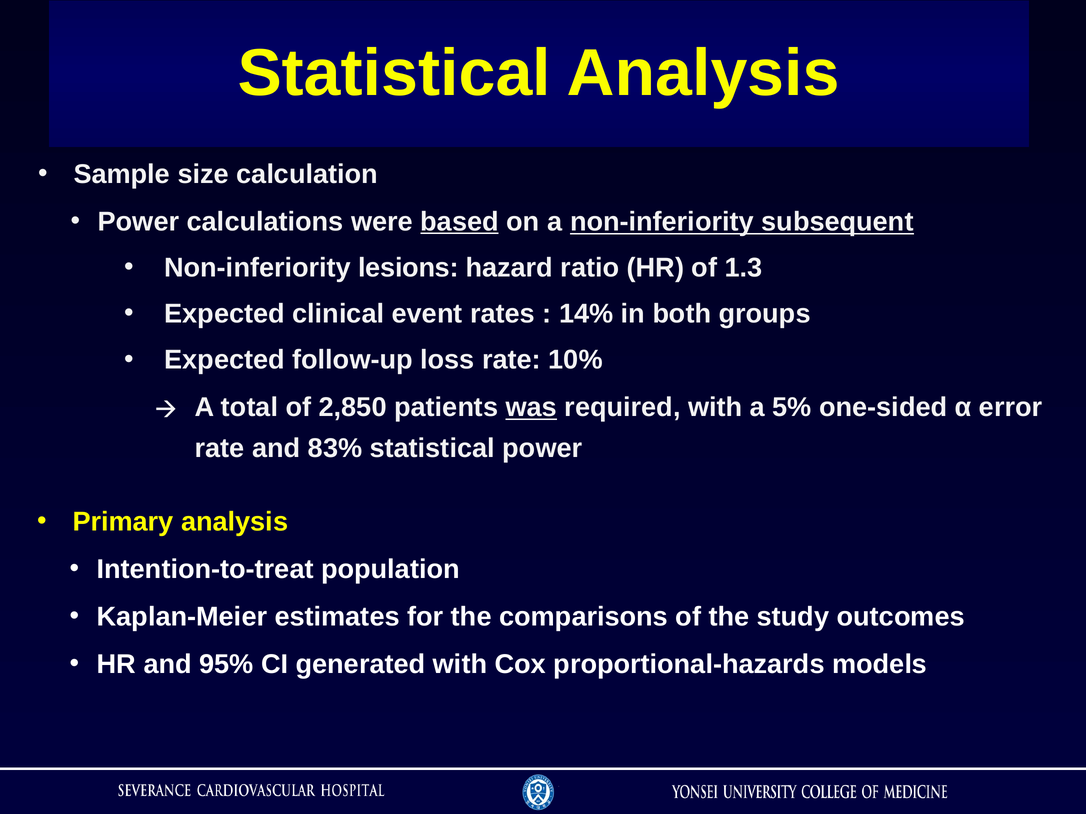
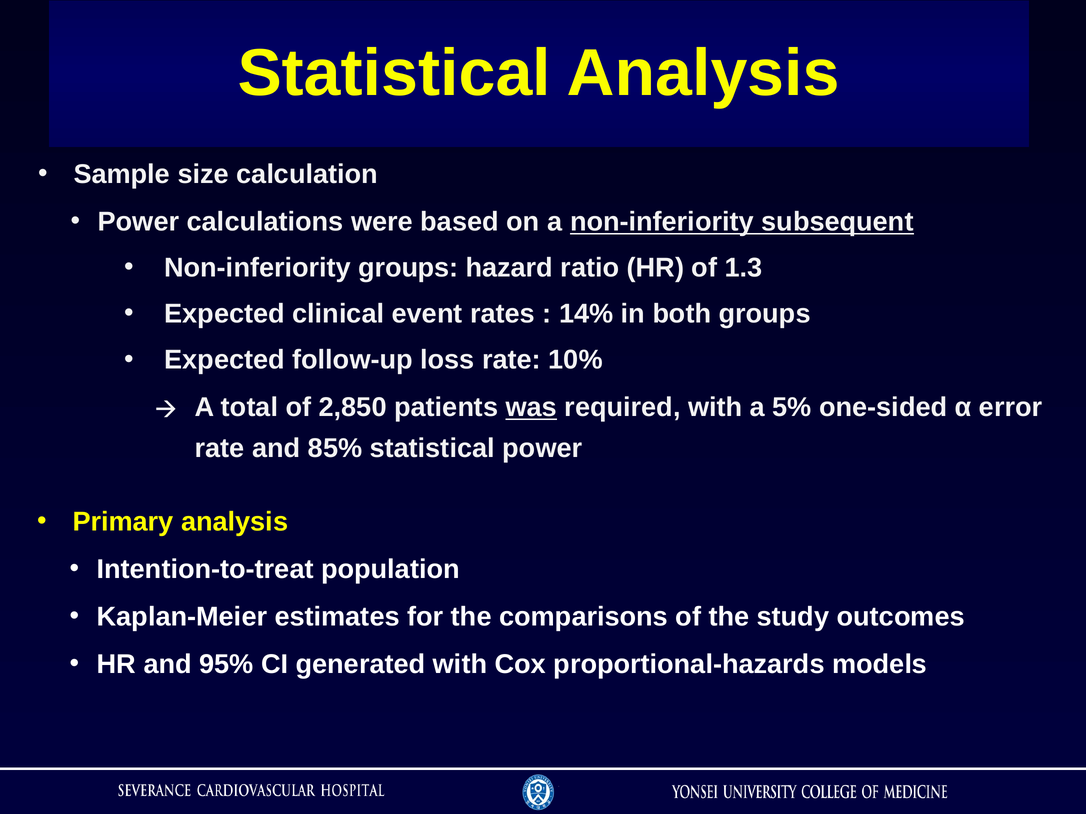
based underline: present -> none
Non-inferiority lesions: lesions -> groups
83%: 83% -> 85%
